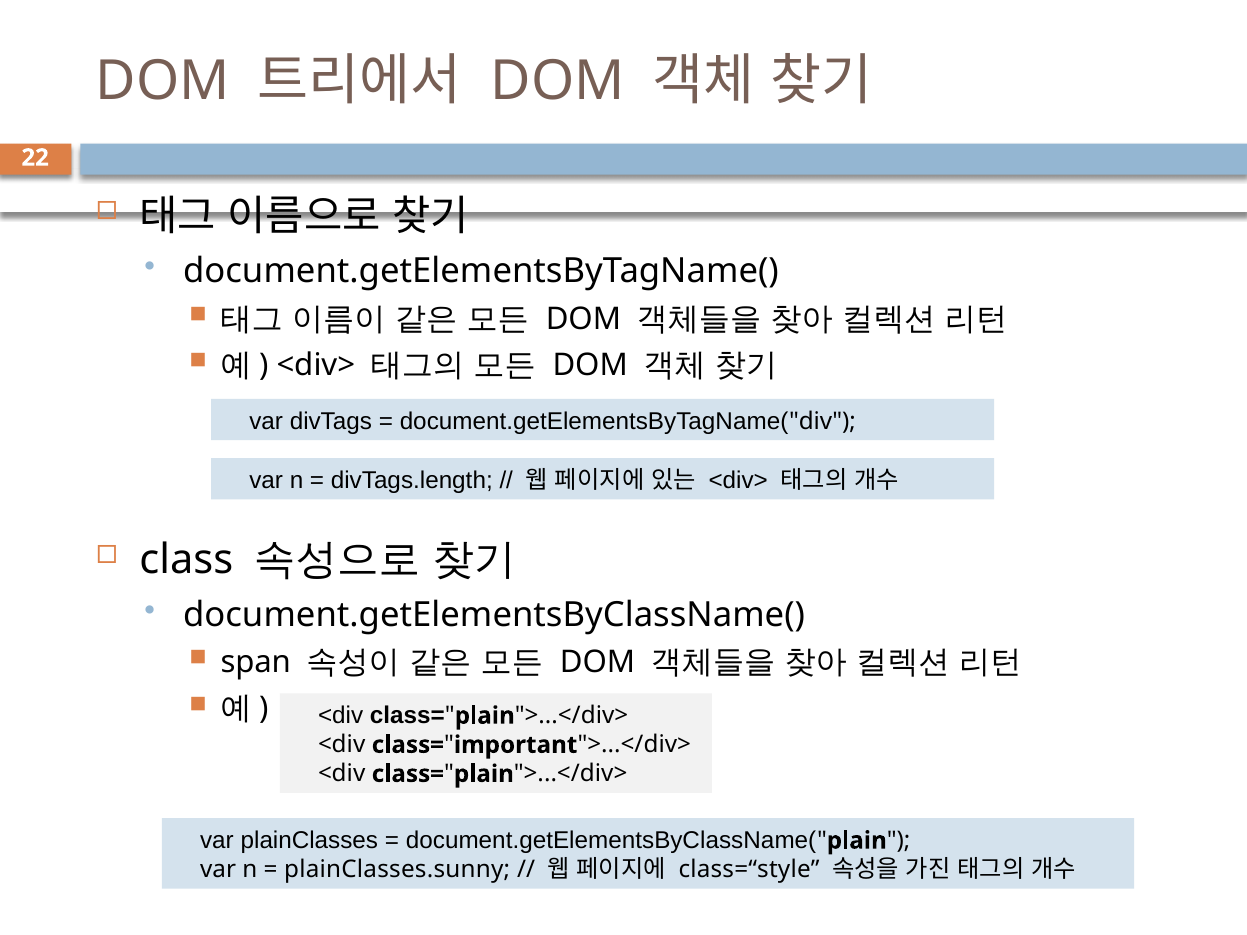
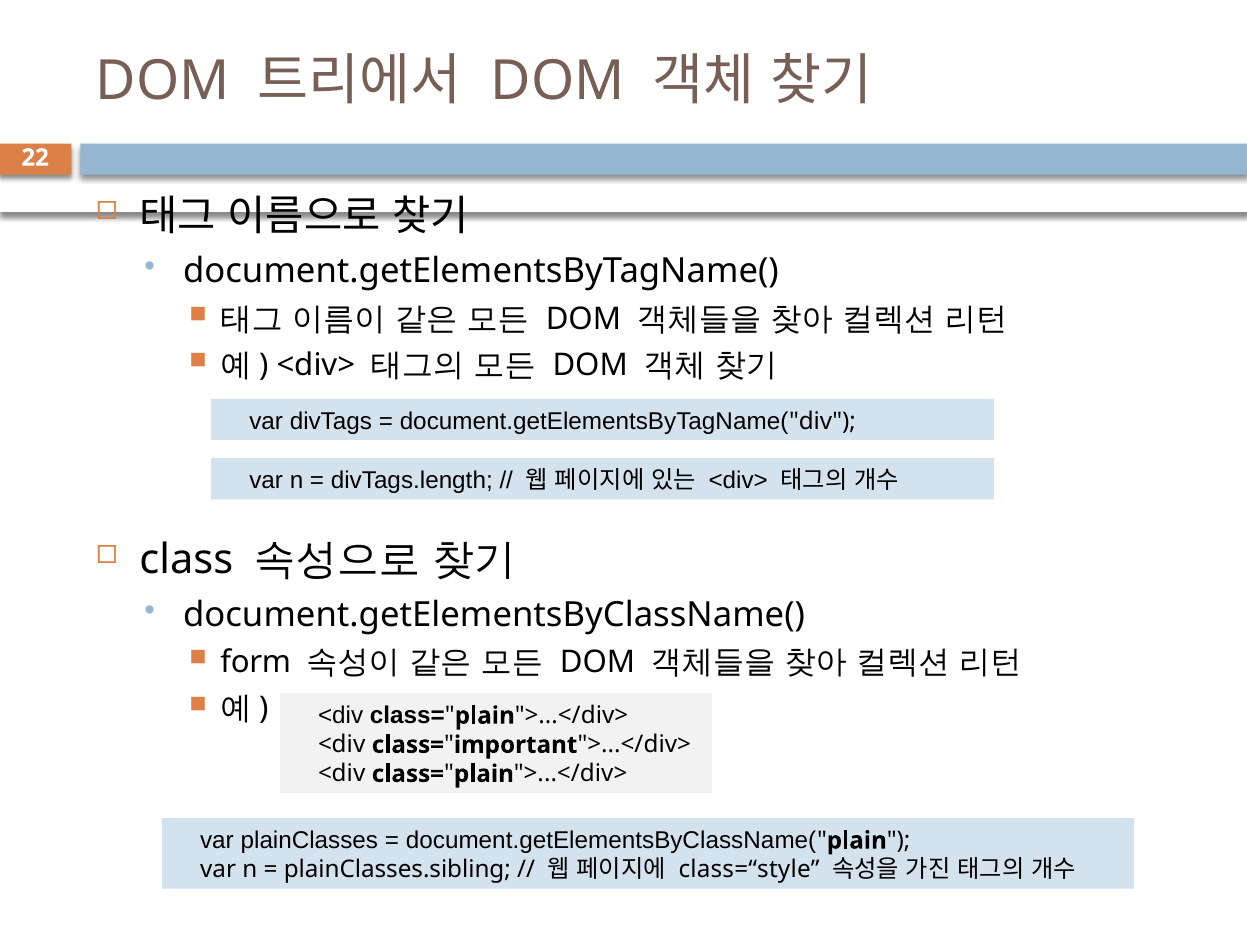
span: span -> form
plainClasses.sunny: plainClasses.sunny -> plainClasses.sibling
